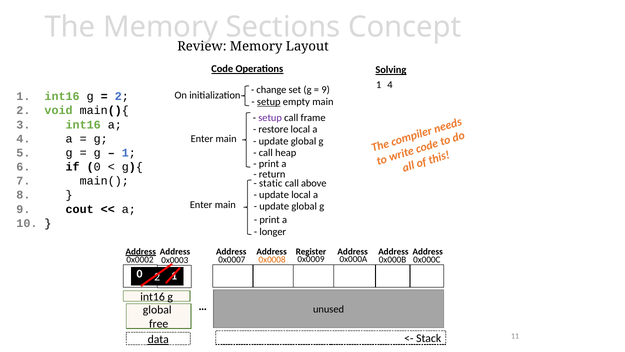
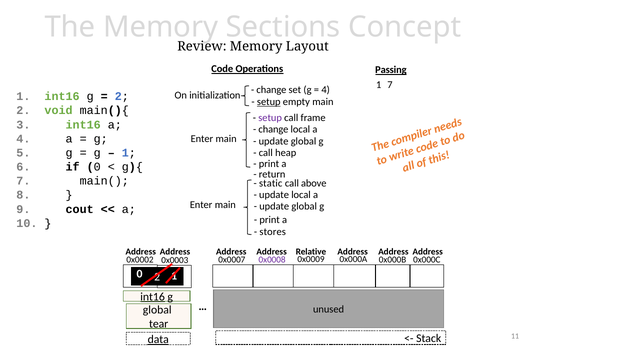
Solving: Solving -> Passing
1 4: 4 -> 7
9 at (326, 90): 9 -> 4
restore at (273, 129): restore -> change
longer: longer -> stores
Address at (141, 251) underline: present -> none
Register: Register -> Relative
0x0008 colour: orange -> purple
int16 at (153, 296) underline: none -> present
free: free -> tear
